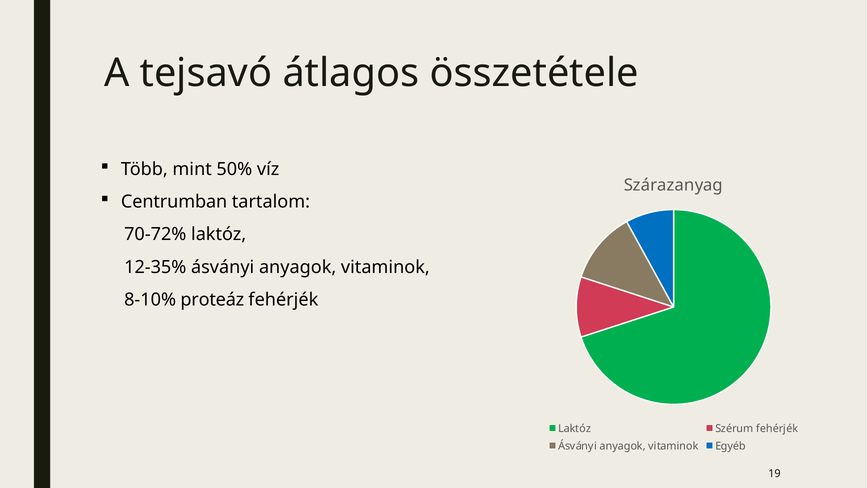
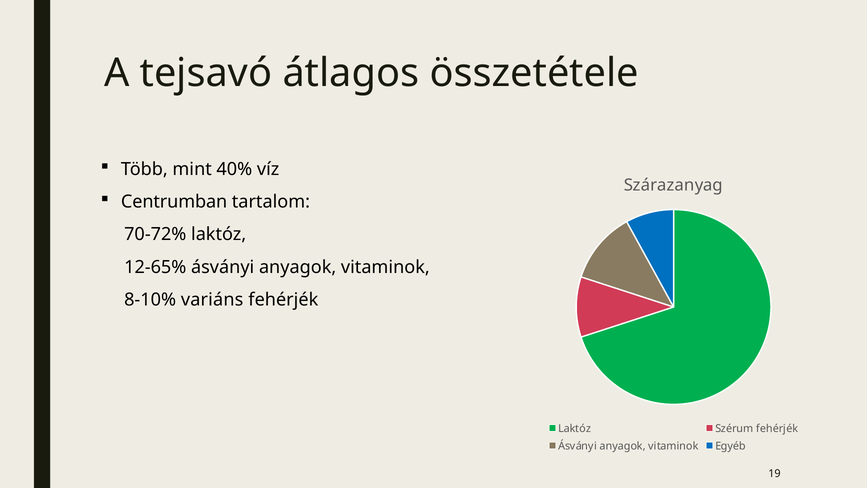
50%: 50% -> 40%
12-35%: 12-35% -> 12-65%
proteáz: proteáz -> variáns
